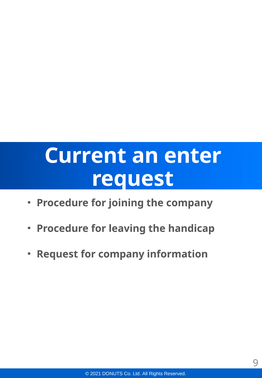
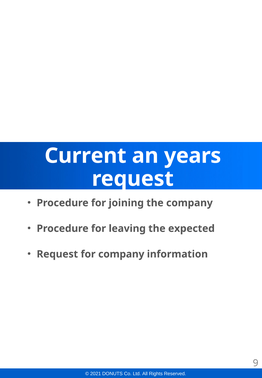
enter: enter -> years
handicap: handicap -> expected
